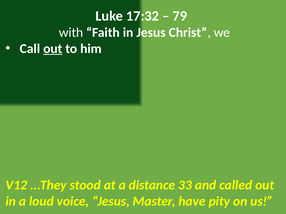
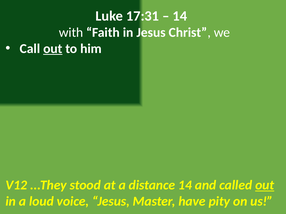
17:32: 17:32 -> 17:31
79 at (180, 16): 79 -> 14
distance 33: 33 -> 14
out at (265, 186) underline: none -> present
